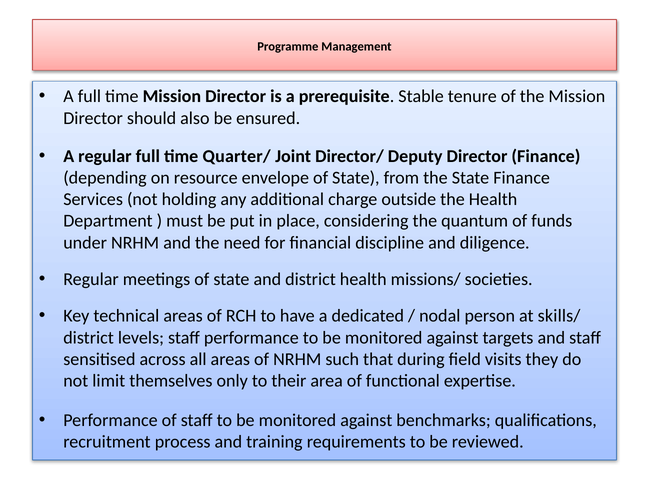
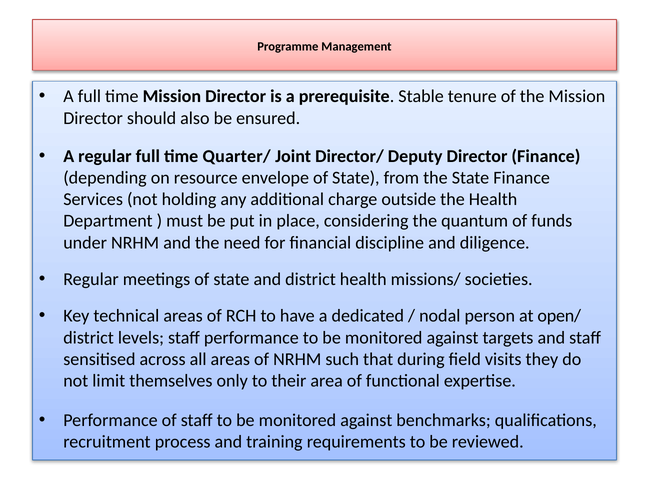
skills/: skills/ -> open/
